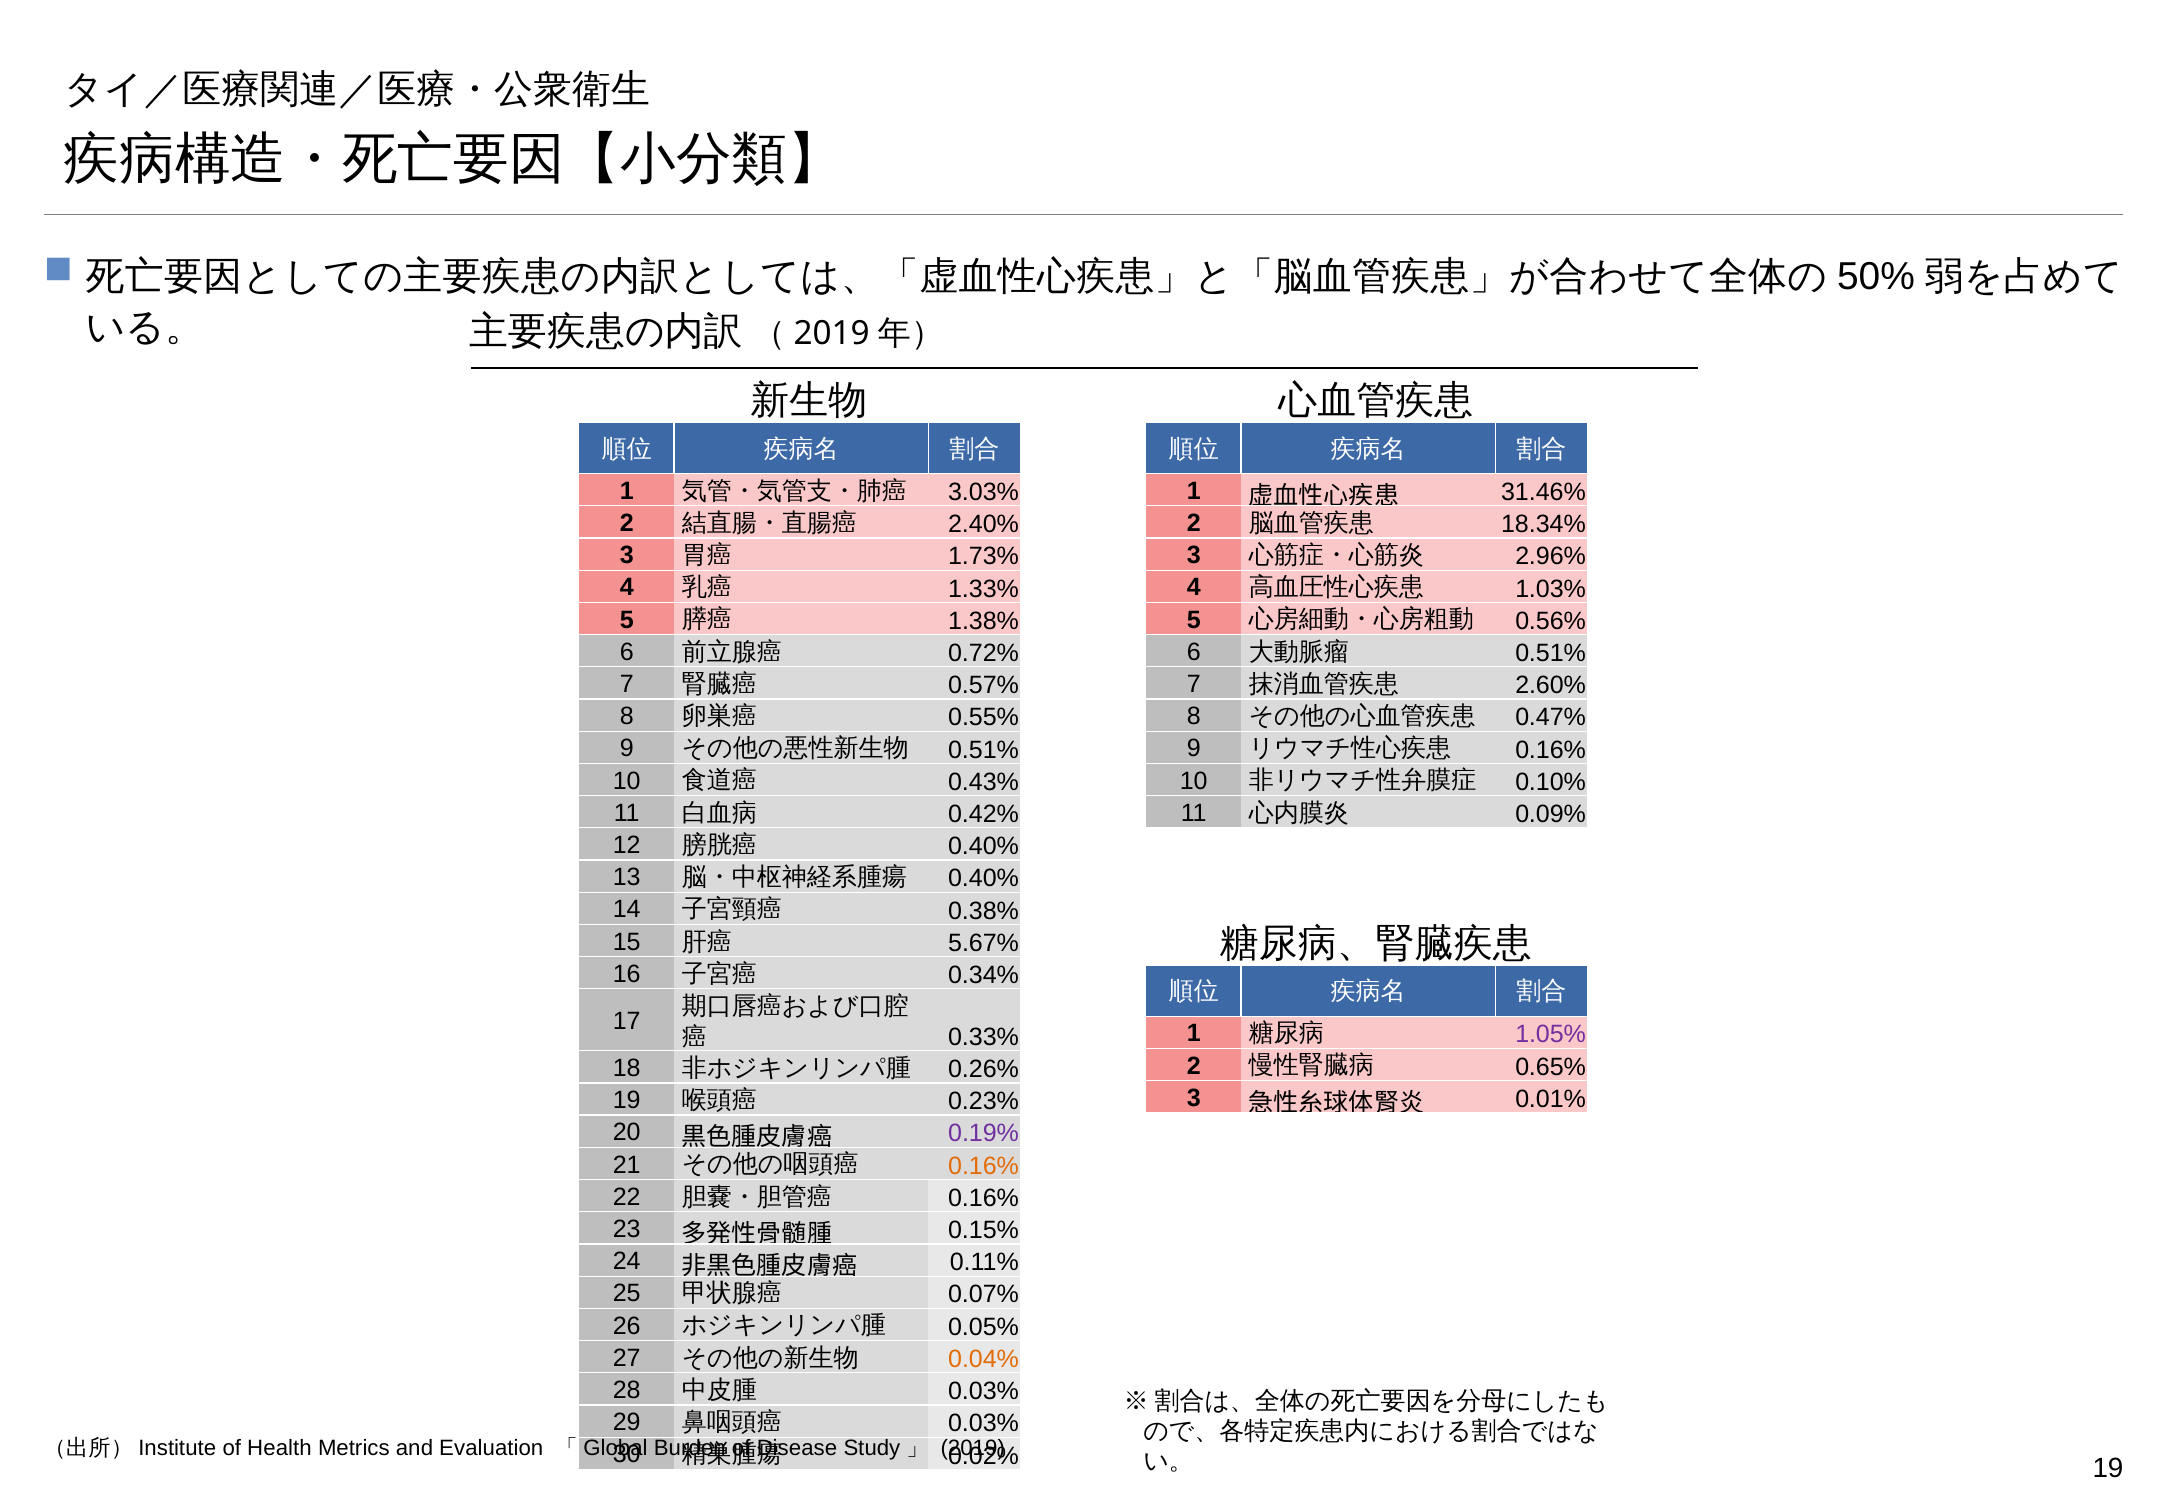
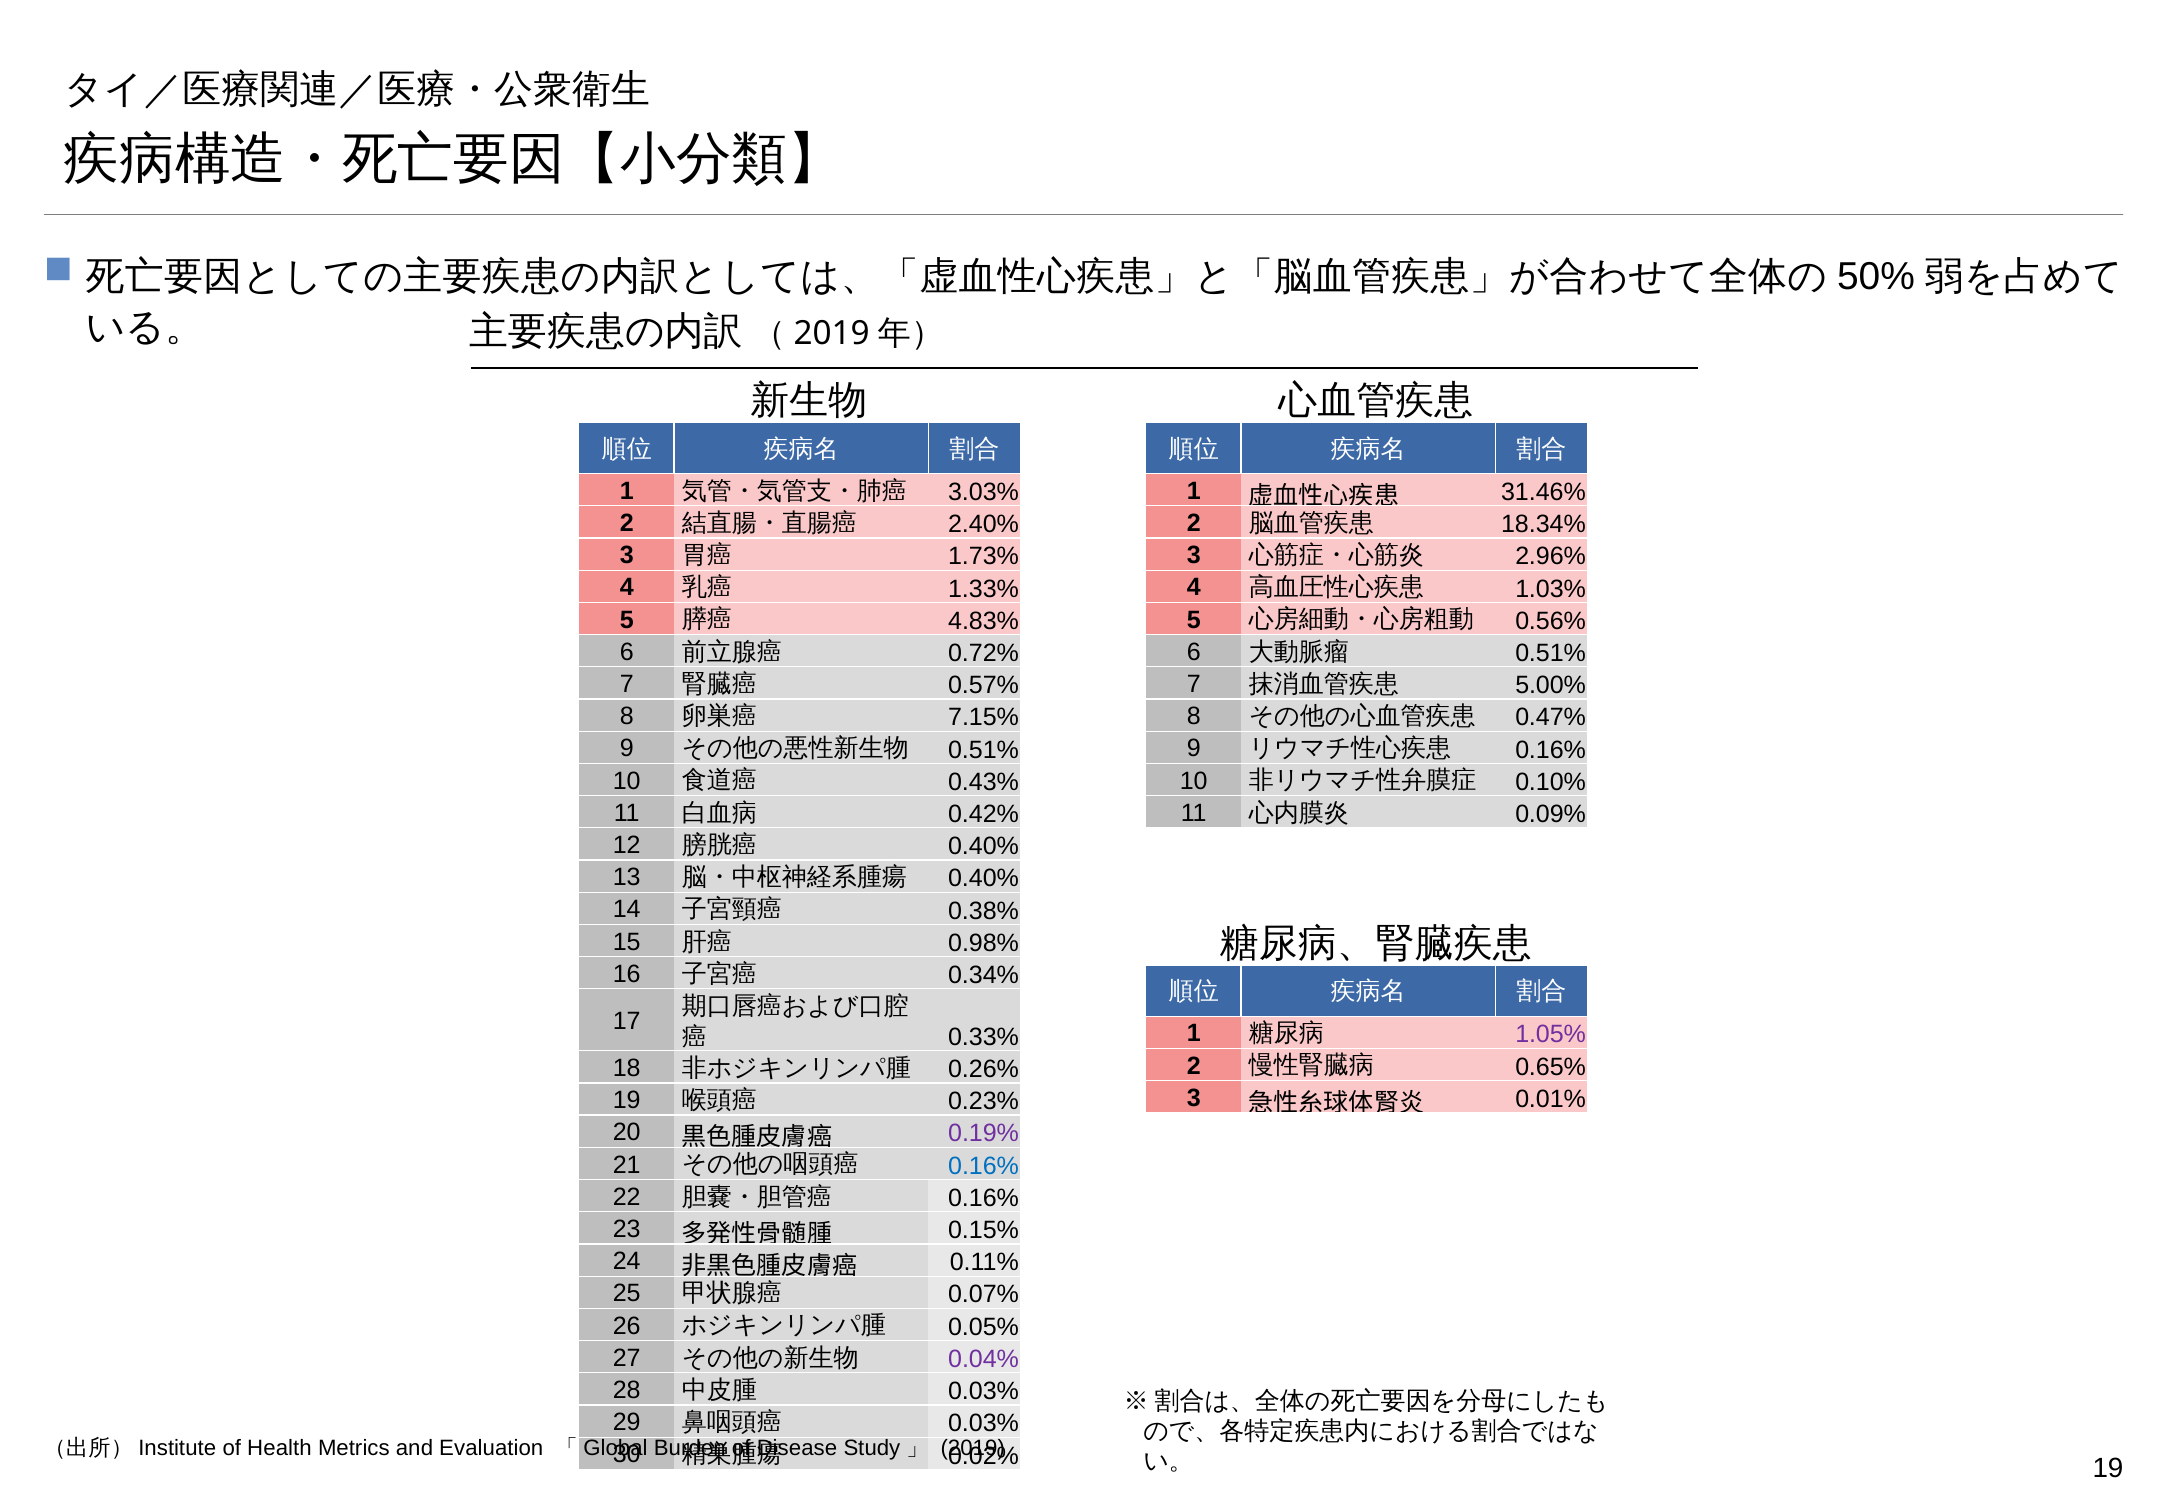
1.38%: 1.38% -> 4.83%
2.60%: 2.60% -> 5.00%
0.55%: 0.55% -> 7.15%
5.67%: 5.67% -> 0.98%
0.16% at (984, 1166) colour: orange -> blue
0.04% colour: orange -> purple
